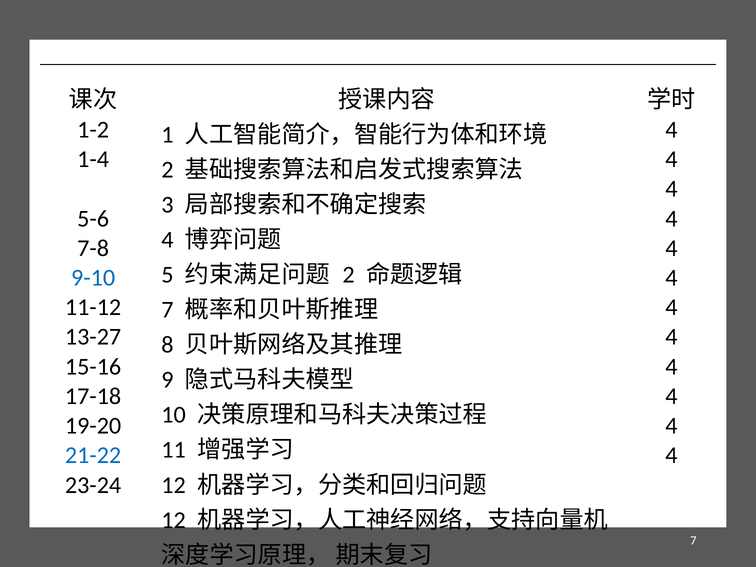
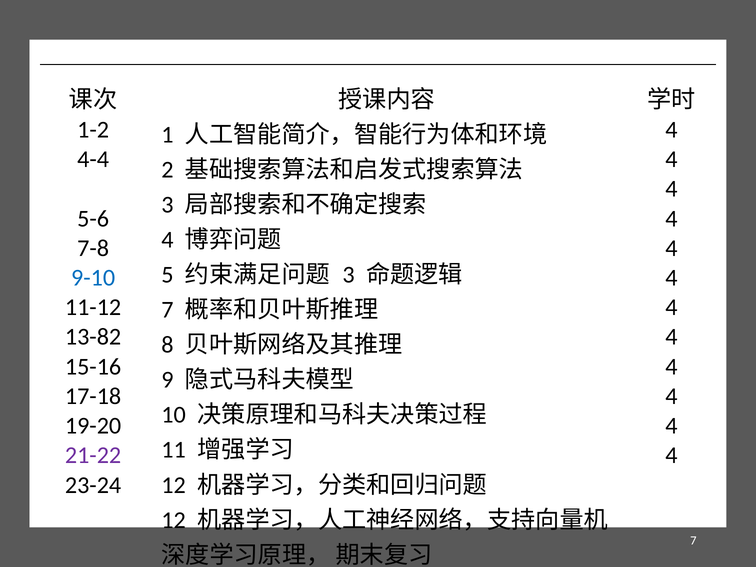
1-4: 1-4 -> 4-4
2 at (349, 275): 2 -> 3
13-27: 13-27 -> 13-82
21-22 colour: blue -> purple
